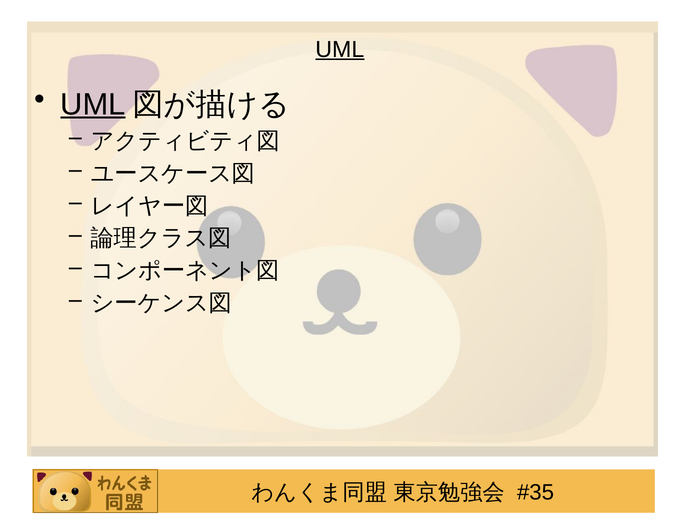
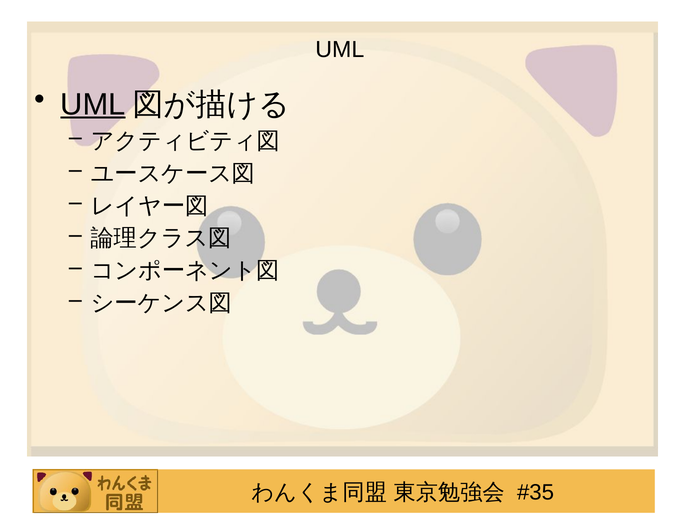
UML at (340, 49) underline: present -> none
